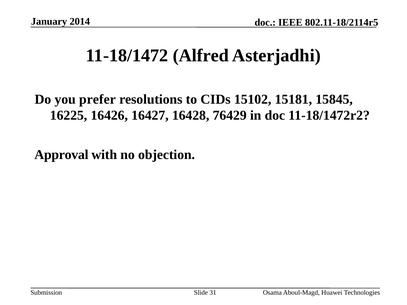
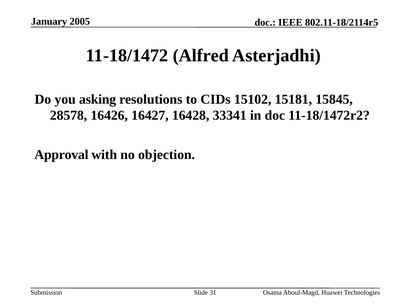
2014: 2014 -> 2005
prefer: prefer -> asking
16225: 16225 -> 28578
76429: 76429 -> 33341
